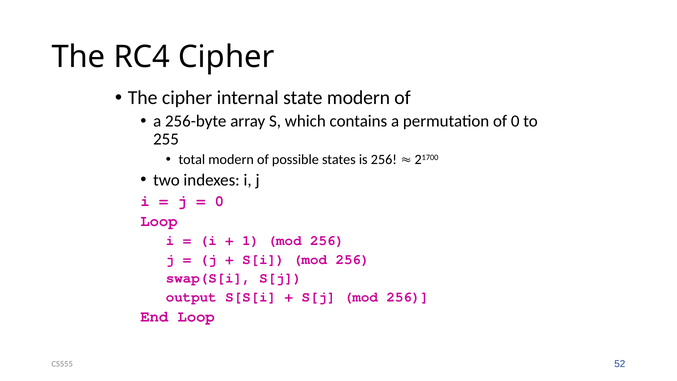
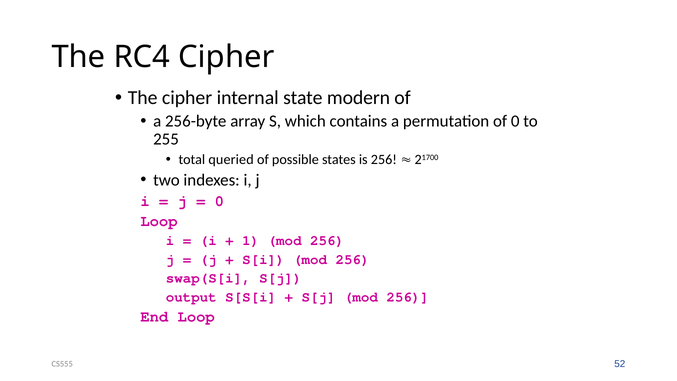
total modern: modern -> queried
